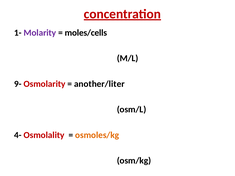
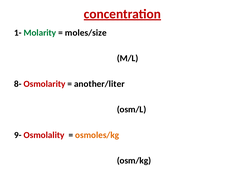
Molarity colour: purple -> green
moles/cells: moles/cells -> moles/size
9-: 9- -> 8-
4-: 4- -> 9-
